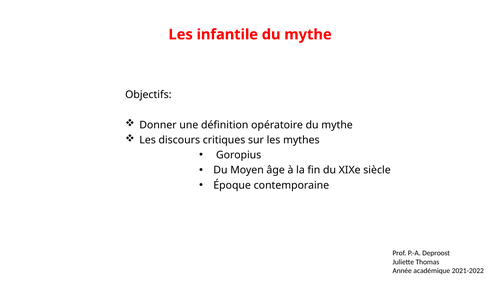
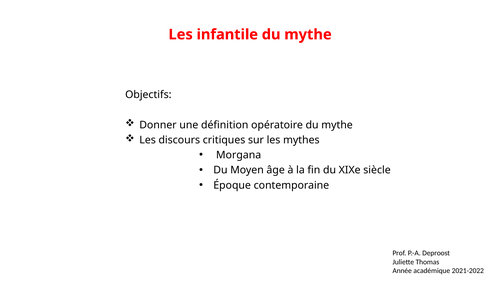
Goropius: Goropius -> Morgana
